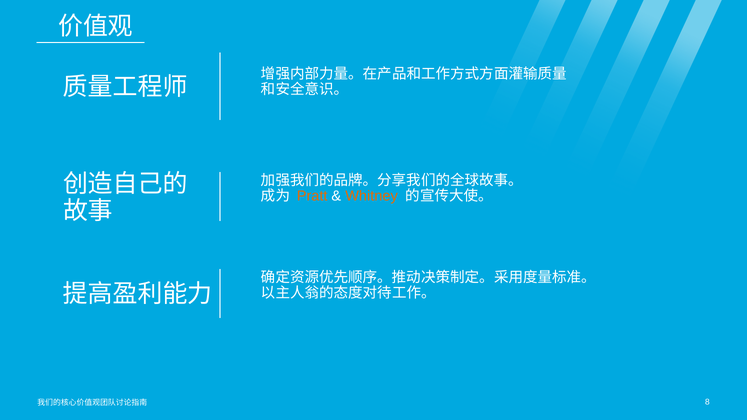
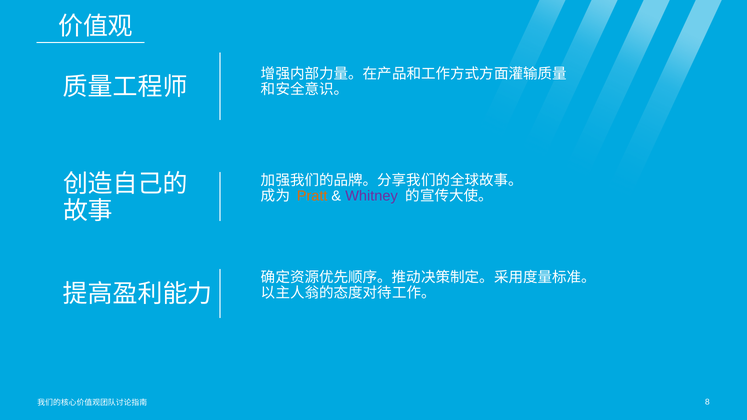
Whitney colour: orange -> purple
